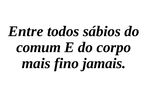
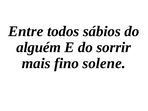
comum: comum -> alguém
corpo: corpo -> sorrir
jamais: jamais -> solene
